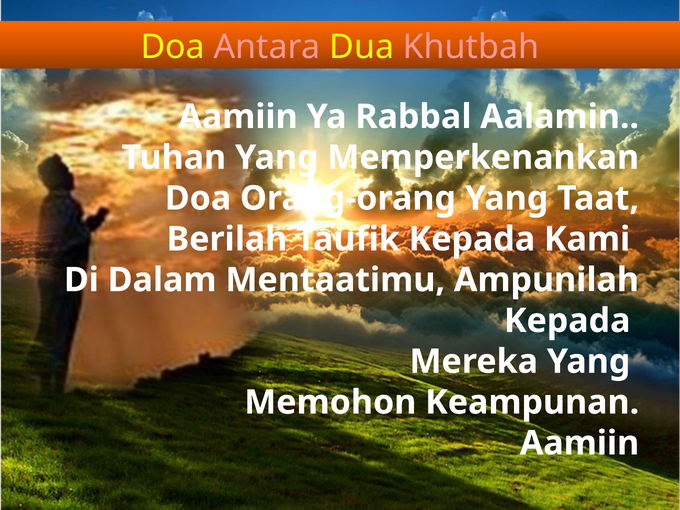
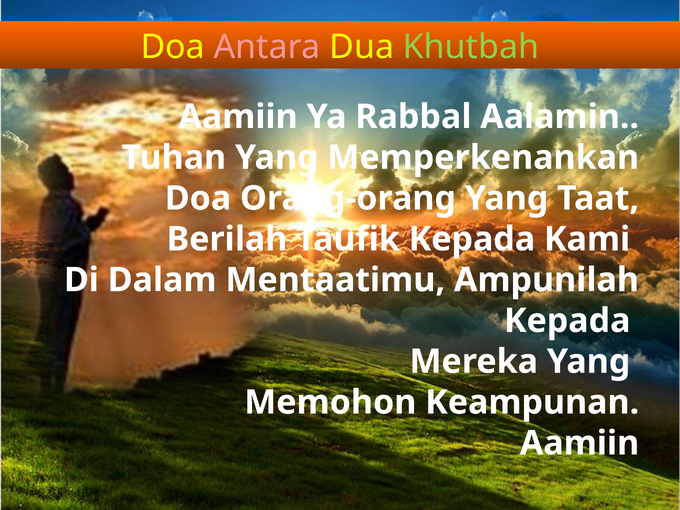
Khutbah colour: pink -> light green
